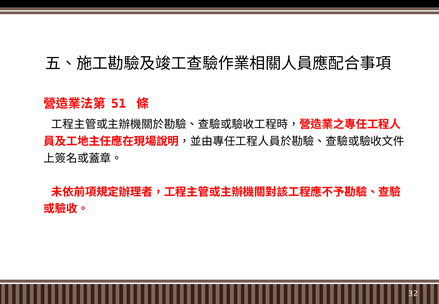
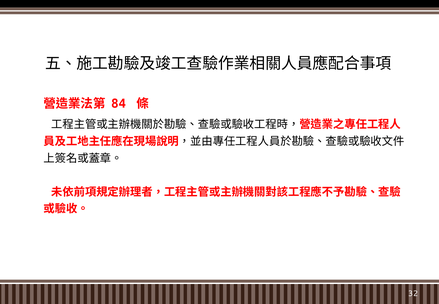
51: 51 -> 84
